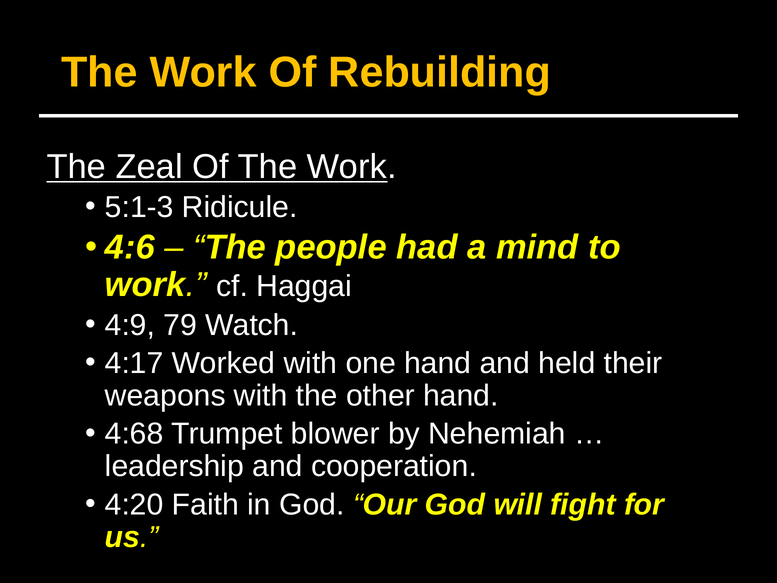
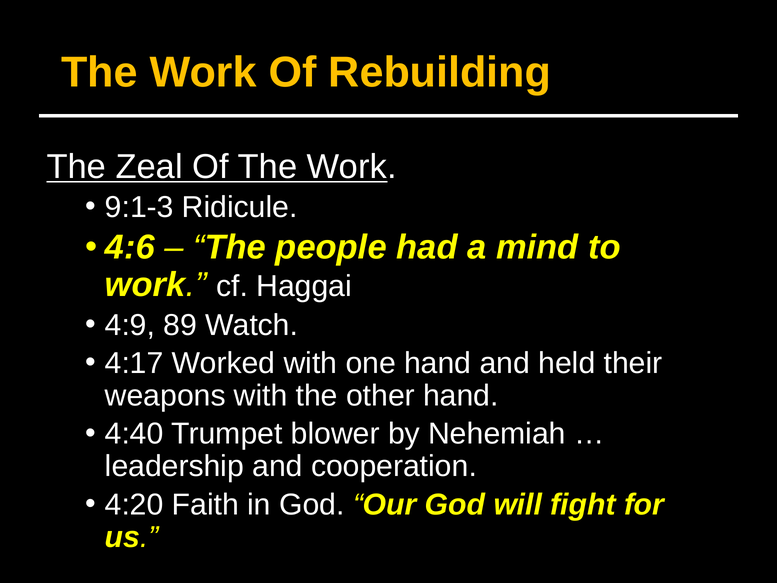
5:1-3: 5:1-3 -> 9:1-3
79: 79 -> 89
4:68: 4:68 -> 4:40
